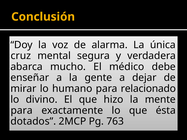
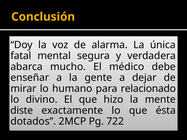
cruz: cruz -> fatal
para at (22, 111): para -> diste
763: 763 -> 722
